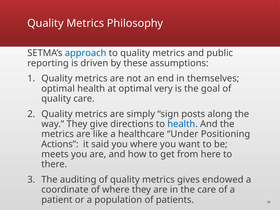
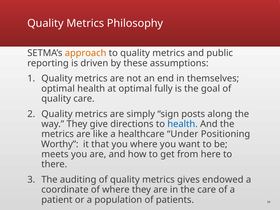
approach colour: blue -> orange
very: very -> fully
Actions: Actions -> Worthy
said: said -> that
